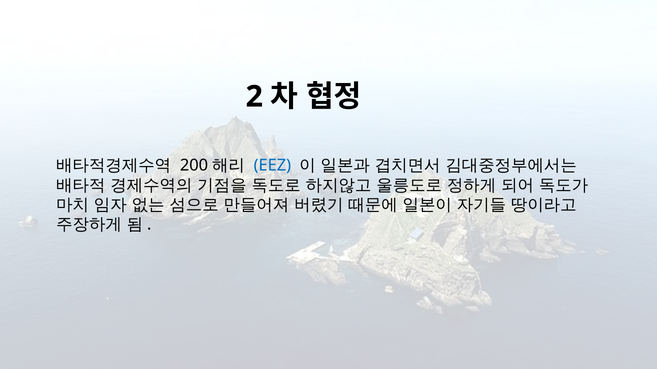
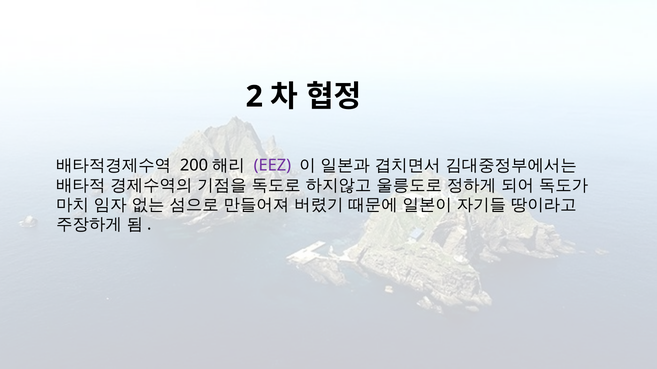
EEZ colour: blue -> purple
